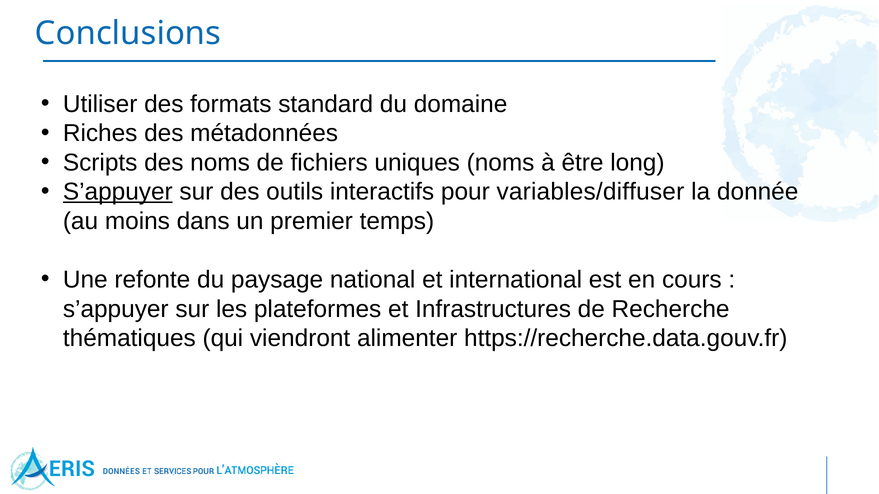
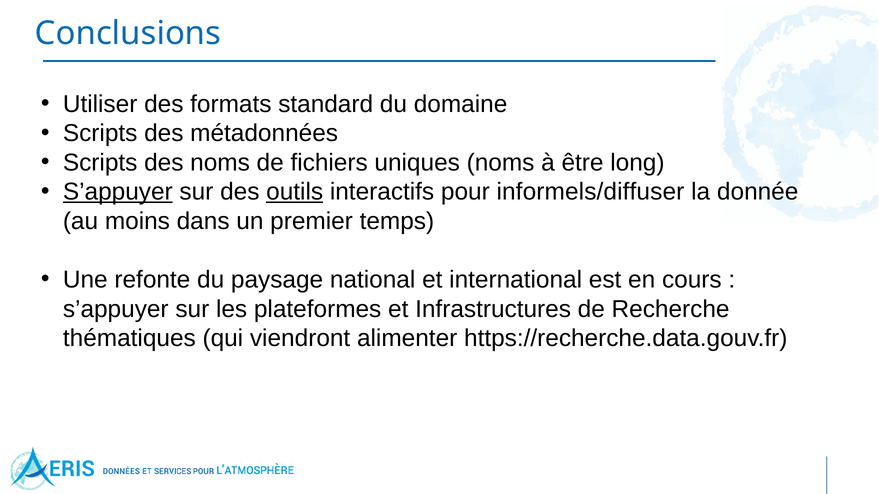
Riches at (100, 134): Riches -> Scripts
outils underline: none -> present
variables/diffuser: variables/diffuser -> informels/diffuser
